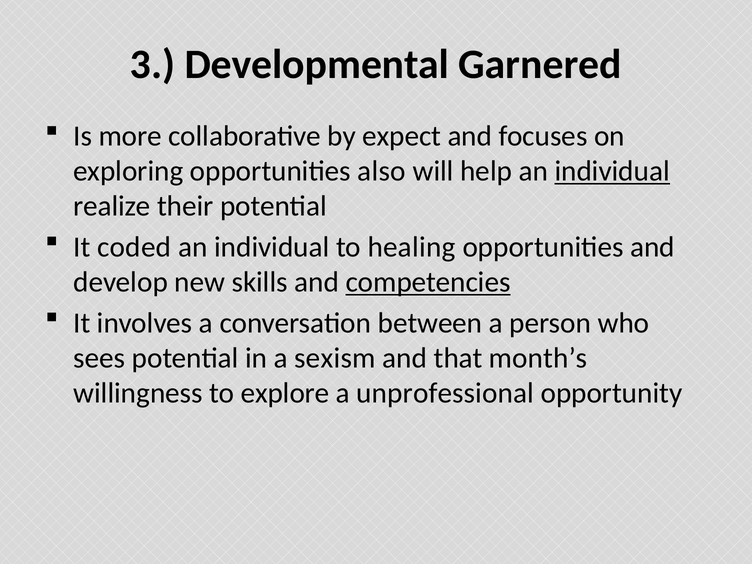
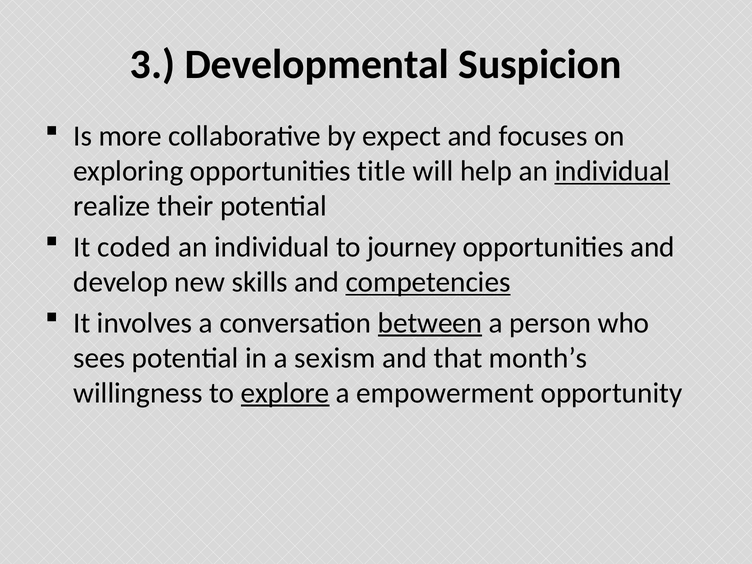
Garnered: Garnered -> Suspicion
also: also -> title
healing: healing -> journey
between underline: none -> present
explore underline: none -> present
unprofessional: unprofessional -> empowerment
